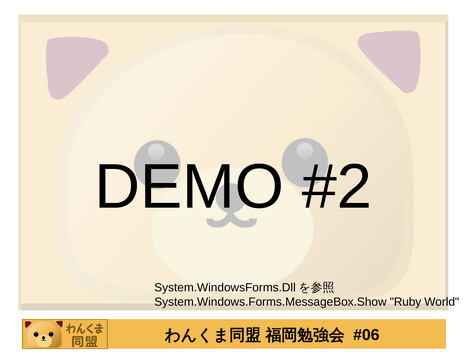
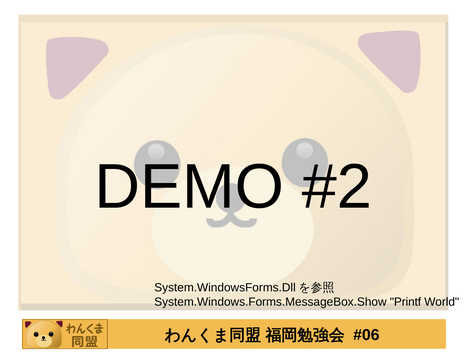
Ruby: Ruby -> Printf
